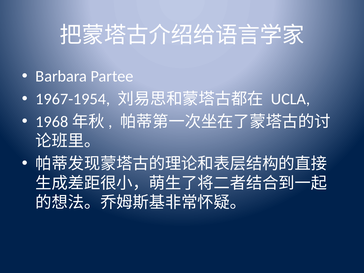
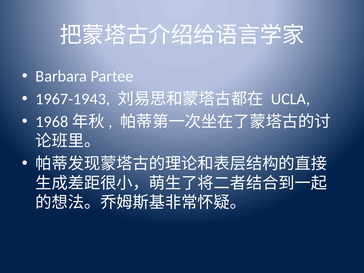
1967-1954: 1967-1954 -> 1967-1943
